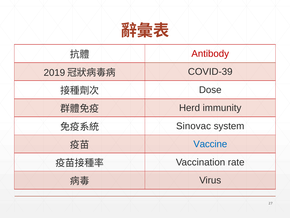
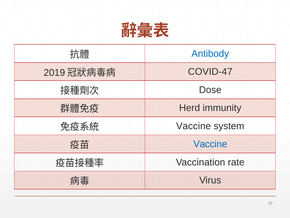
Antibody colour: red -> blue
COVID-39: COVID-39 -> COVID-47
Sinovac at (194, 126): Sinovac -> Vaccine
